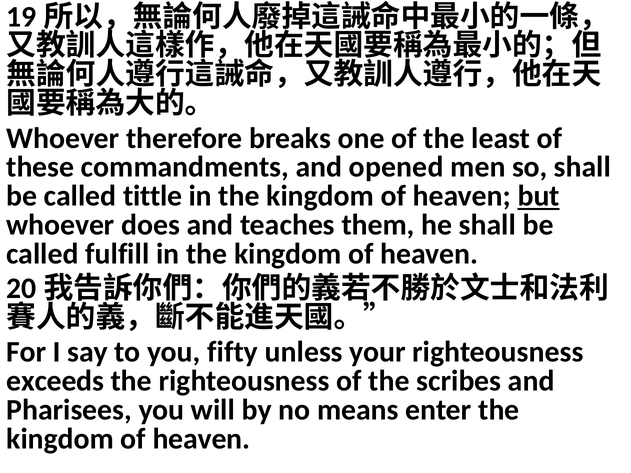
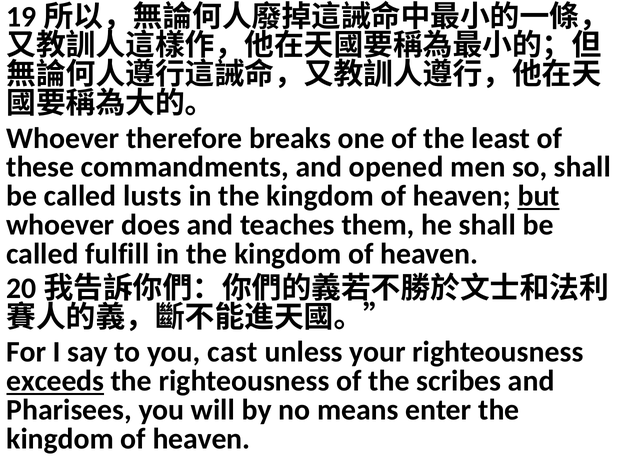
tittle: tittle -> lusts
fifty: fifty -> cast
exceeds underline: none -> present
